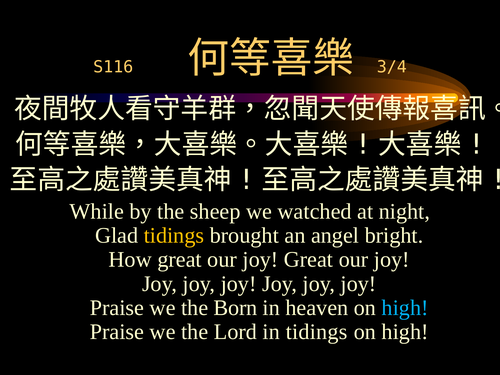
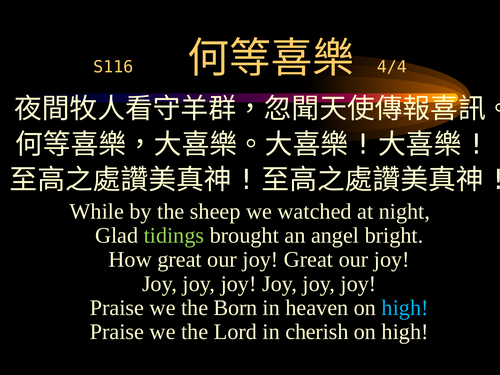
3/4: 3/4 -> 4/4
tidings at (174, 236) colour: yellow -> light green
in tidings: tidings -> cherish
